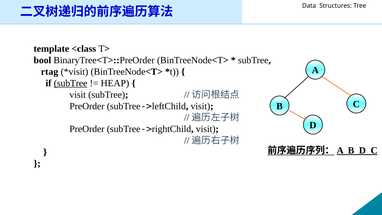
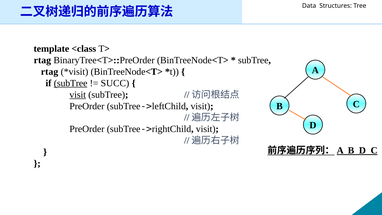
bool at (42, 60): bool -> rtag
HEAP: HEAP -> SUCC
visit at (78, 95) underline: none -> present
